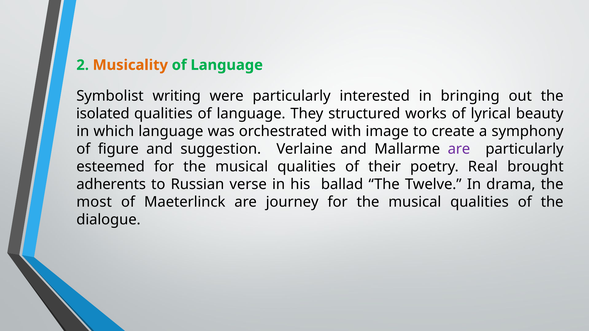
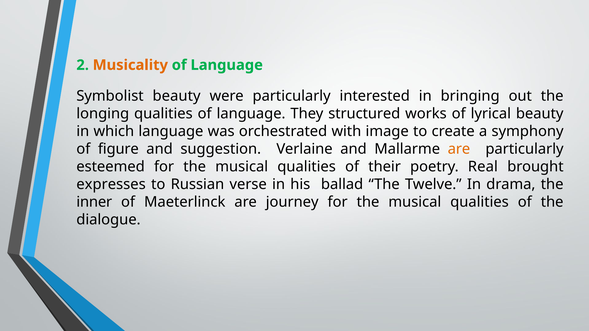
Symbolist writing: writing -> beauty
isolated: isolated -> longing
are at (459, 149) colour: purple -> orange
adherents: adherents -> expresses
most: most -> inner
